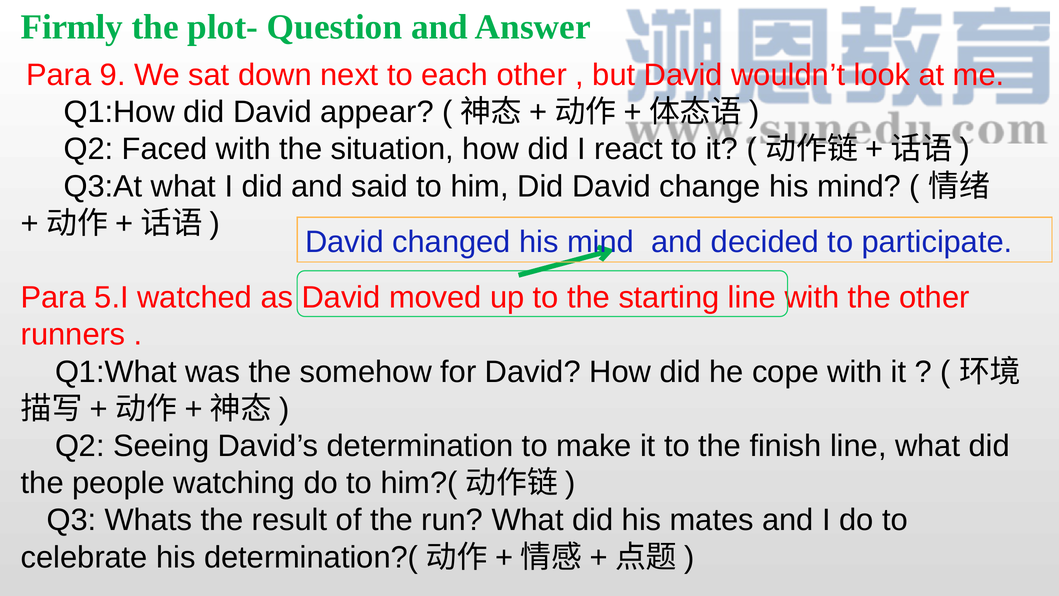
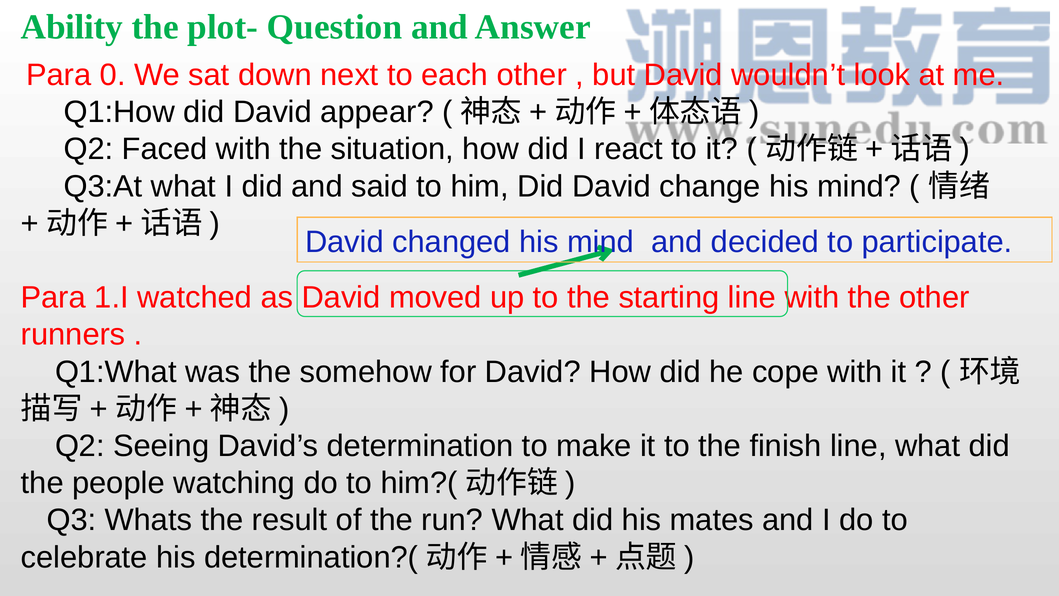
Firmly: Firmly -> Ability
9: 9 -> 0
5.I: 5.I -> 1.I
